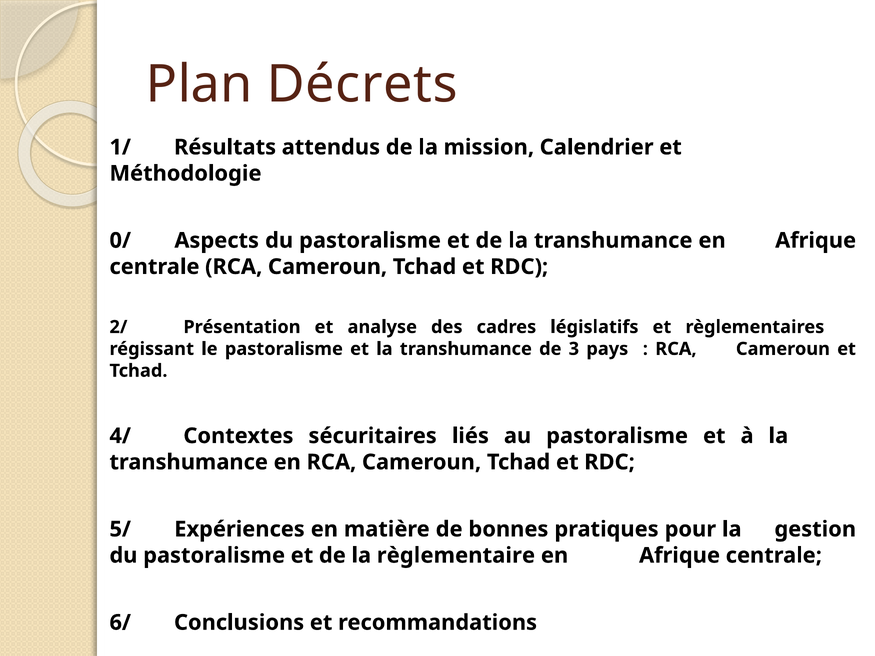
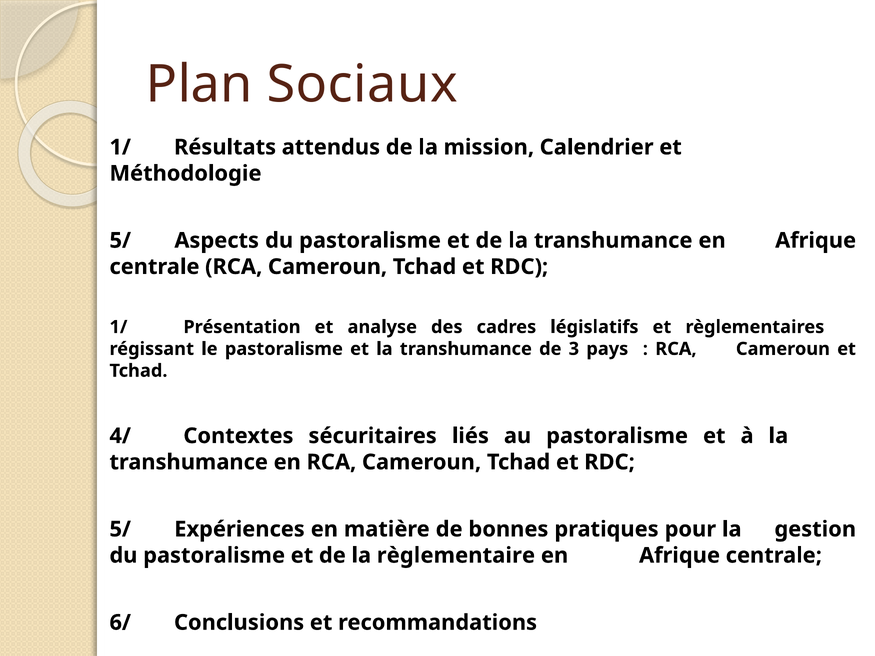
Décrets: Décrets -> Sociaux
0/ at (120, 241): 0/ -> 5/
2/ at (118, 327): 2/ -> 1/
